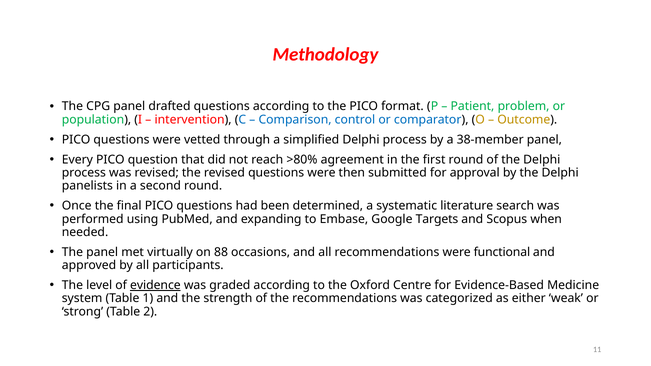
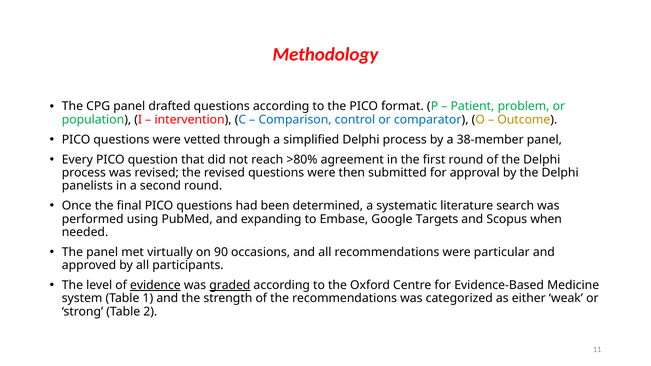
88: 88 -> 90
functional: functional -> particular
graded underline: none -> present
